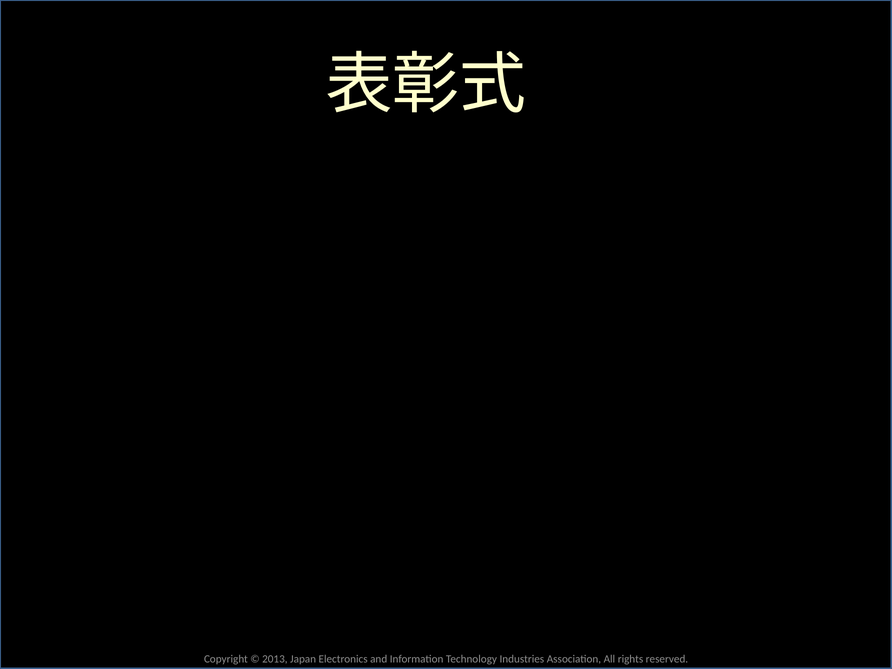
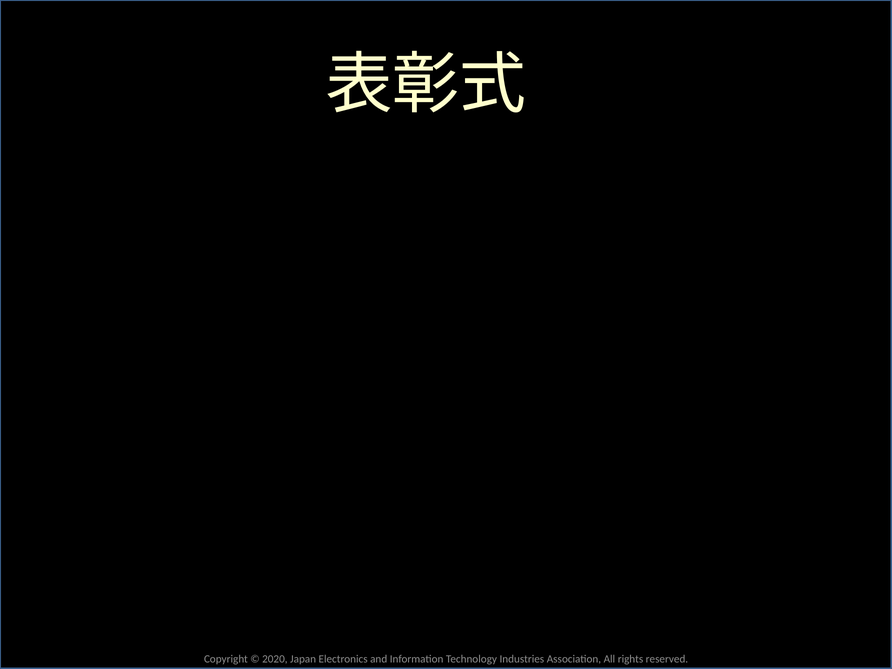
2013: 2013 -> 2020
